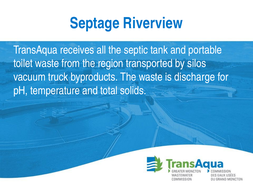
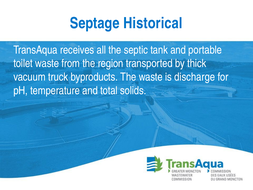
Riverview: Riverview -> Historical
silos: silos -> thick
